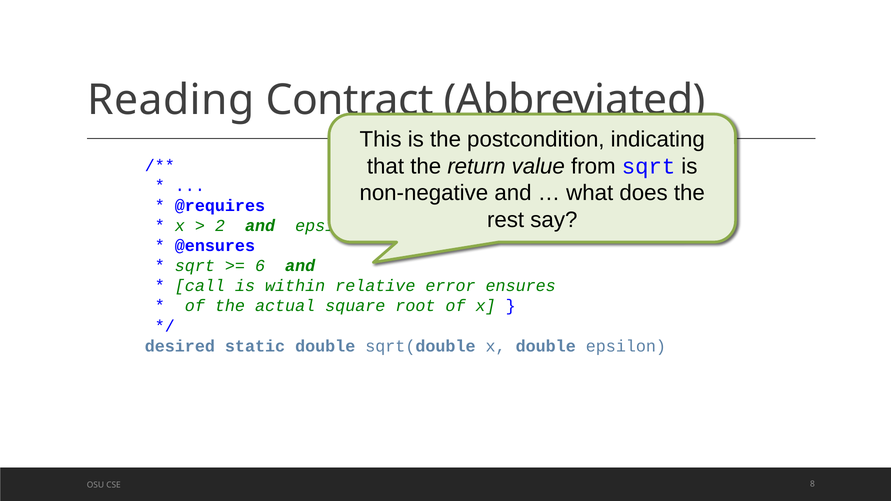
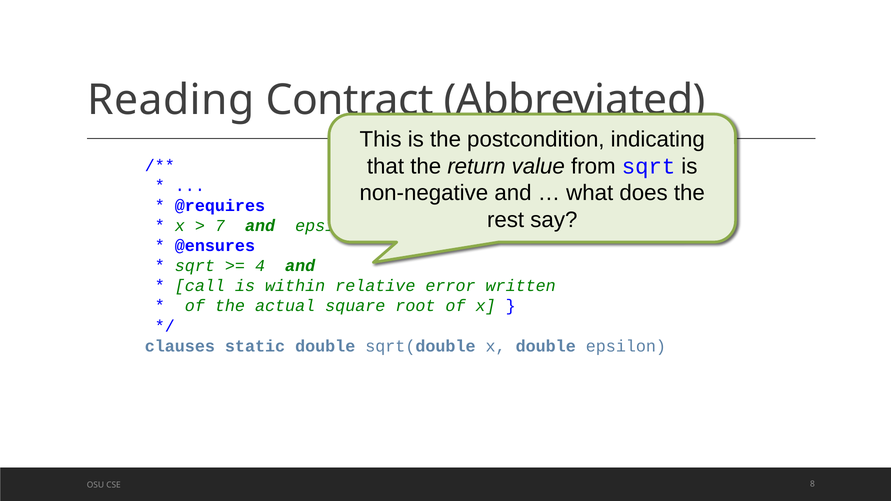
2: 2 -> 7
6: 6 -> 4
ensures: ensures -> written
desired: desired -> clauses
